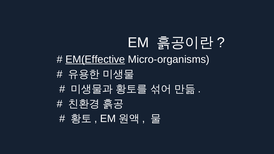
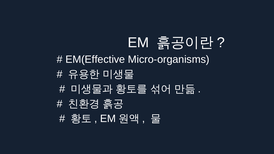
EM(Effective underline: present -> none
